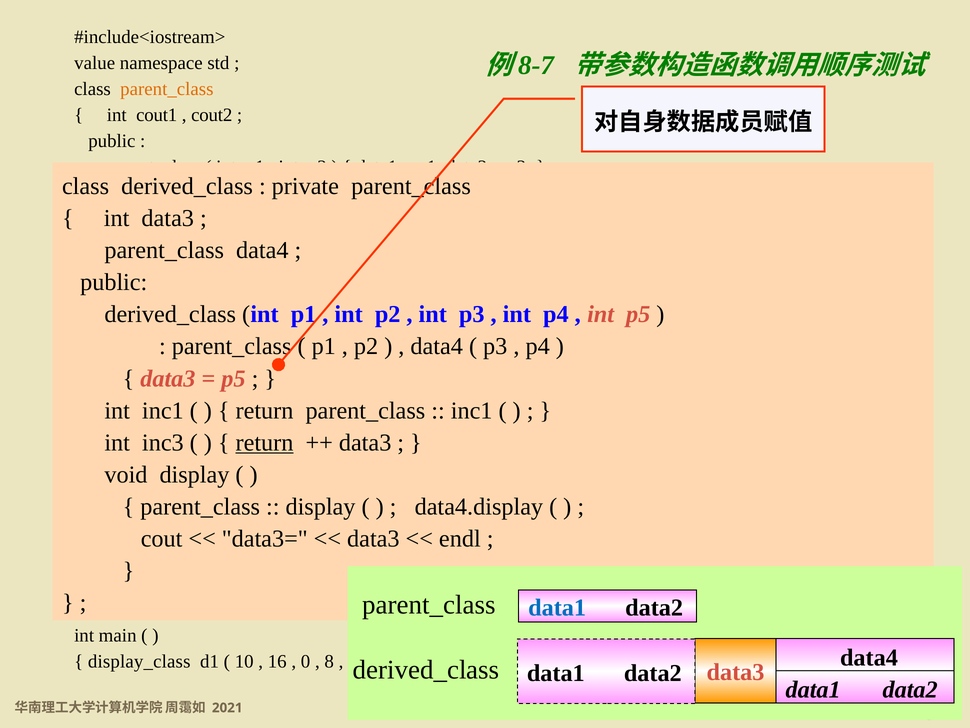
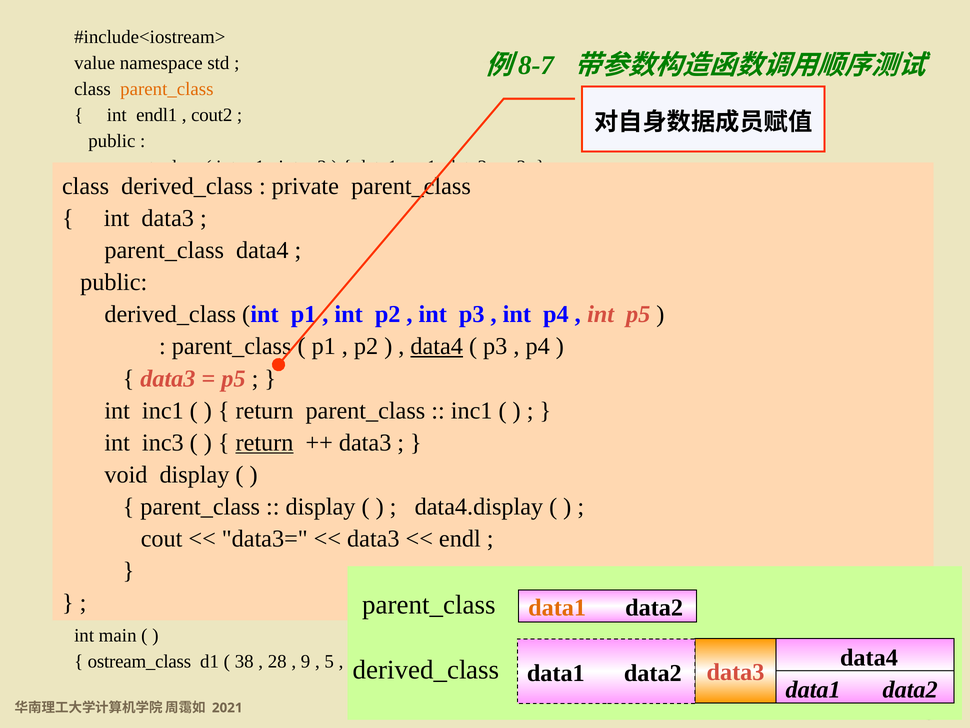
cout1: cout1 -> endl1
data4 at (437, 346) underline: none -> present
data1 at (557, 607) colour: blue -> orange
display_class: display_class -> ostream_class
10: 10 -> 38
16: 16 -> 28
0: 0 -> 9
8: 8 -> 5
